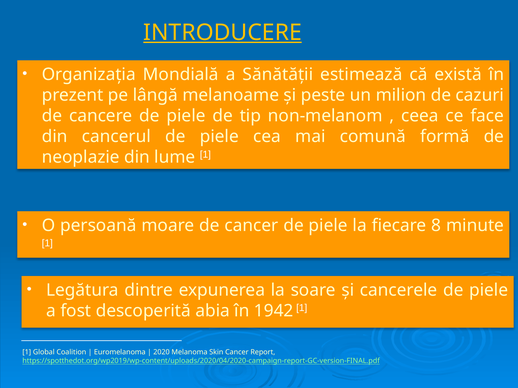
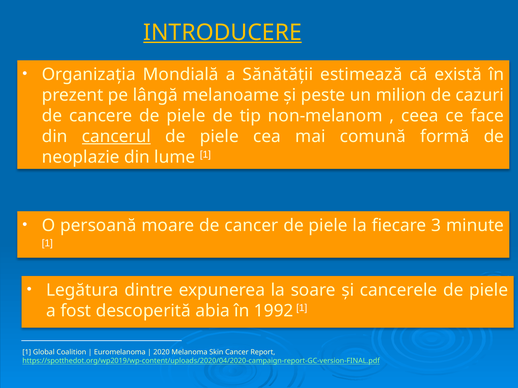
cancerul underline: none -> present
8: 8 -> 3
1942: 1942 -> 1992
